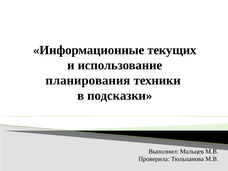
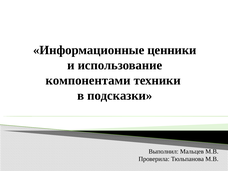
текущих: текущих -> ценники
планирования: планирования -> компонентами
